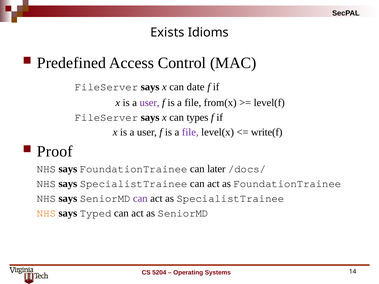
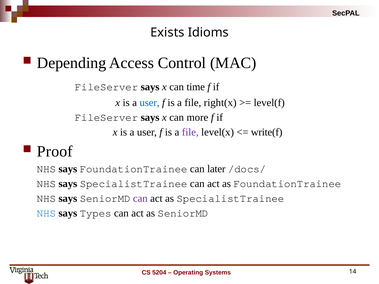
Predefined: Predefined -> Depending
date: date -> time
user at (150, 103) colour: purple -> blue
from(x: from(x -> right(x
types: types -> more
NHS at (46, 213) colour: orange -> blue
Typed: Typed -> Types
